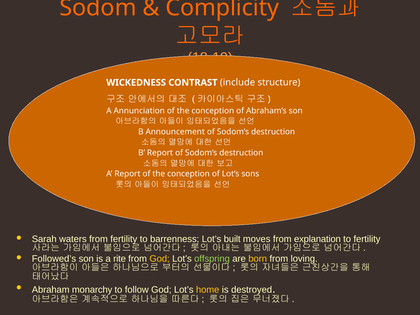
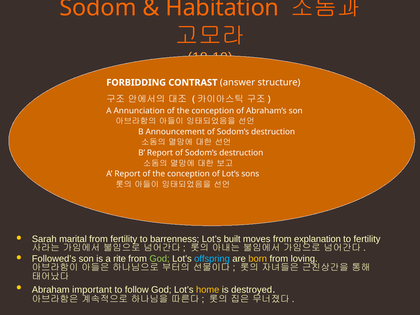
Complicity: Complicity -> Habitation
WICKEDNESS: WICKEDNESS -> FORBIDDING
include: include -> answer
waters: waters -> marital
God at (160, 259) colour: yellow -> light green
offspring colour: light green -> light blue
monarchy: monarchy -> important
